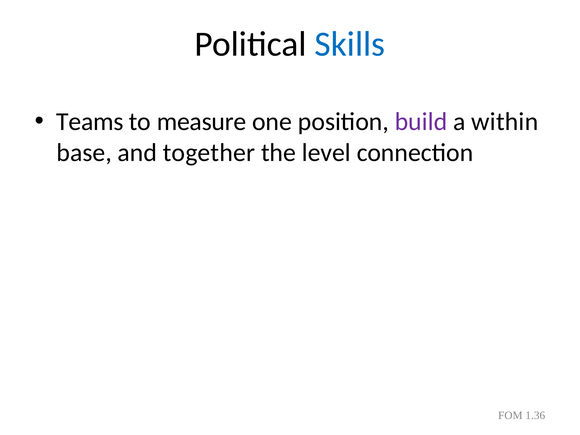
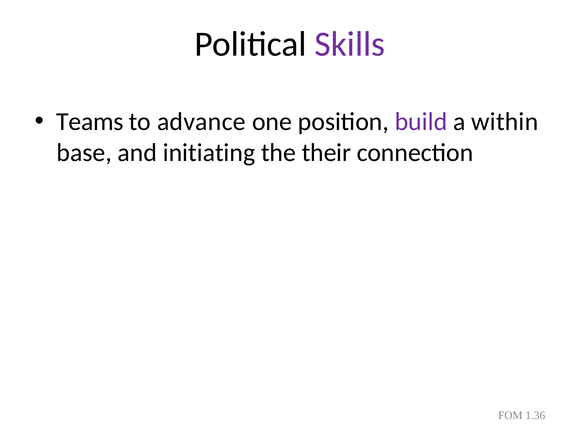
Skills colour: blue -> purple
measure: measure -> advance
together: together -> initiating
level: level -> their
